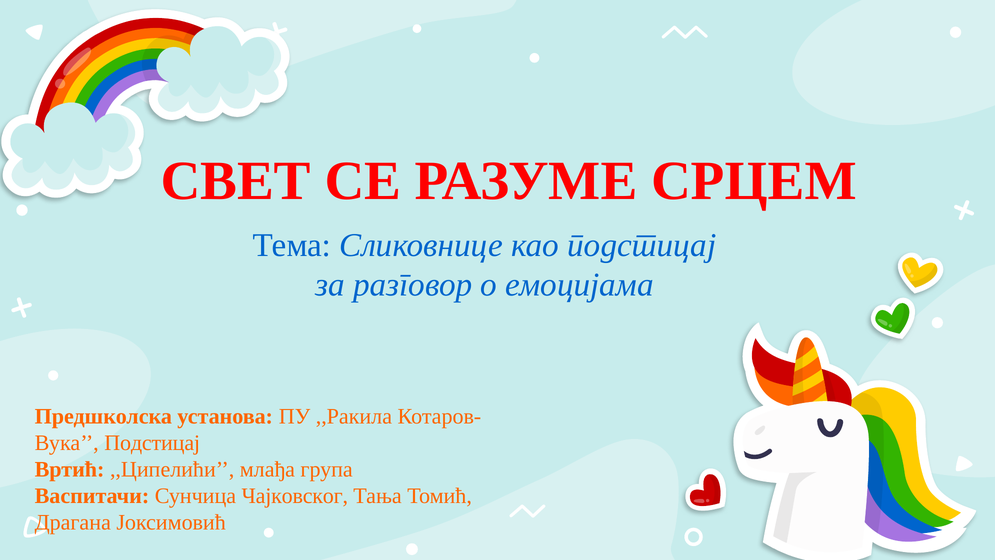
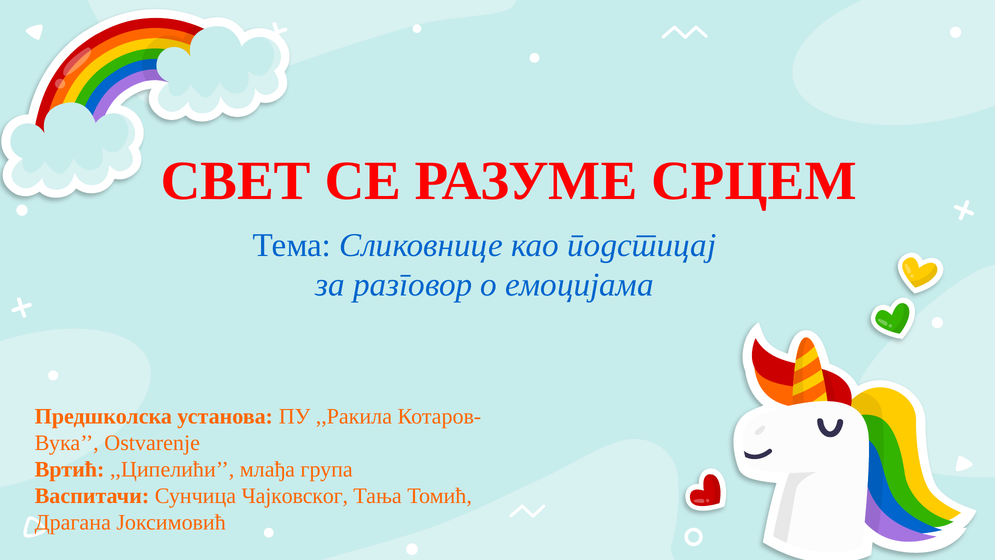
Подстицај at (152, 443): Подстицај -> Ostvarenje
